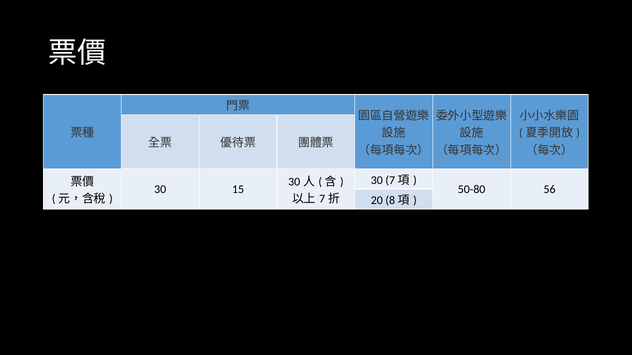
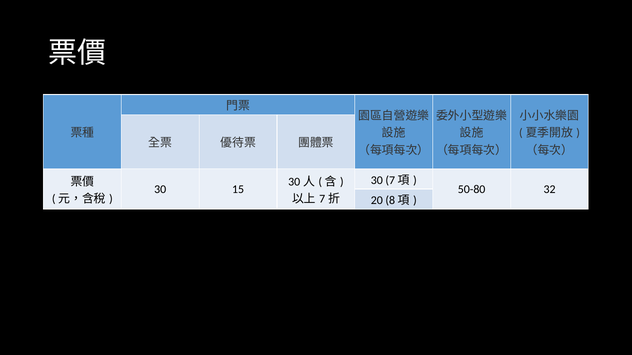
56: 56 -> 32
